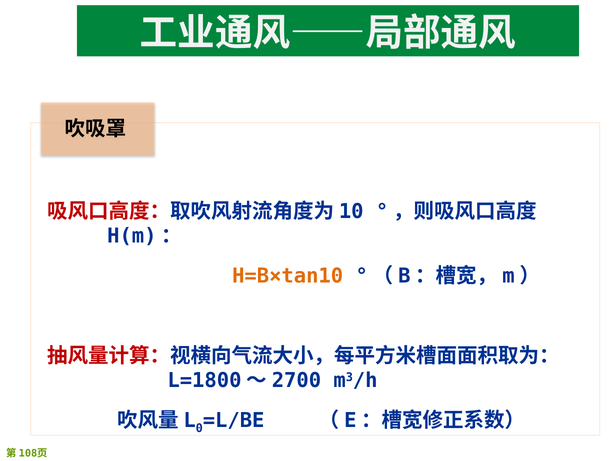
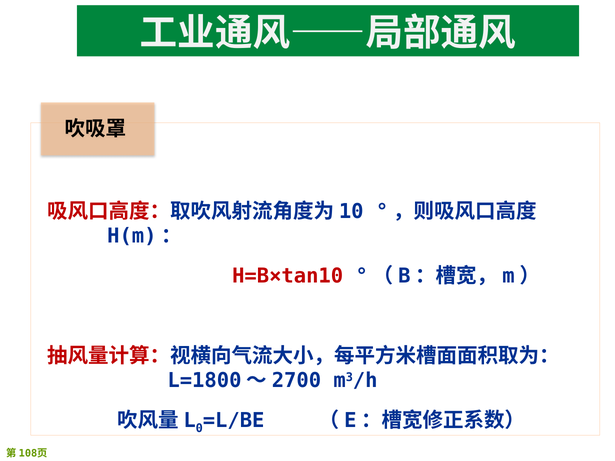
H=B×tan10 colour: orange -> red
